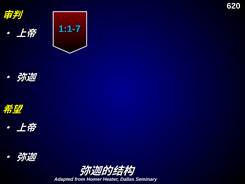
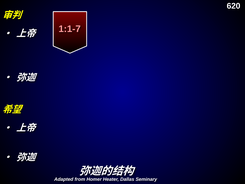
1:1-7 colour: light blue -> pink
